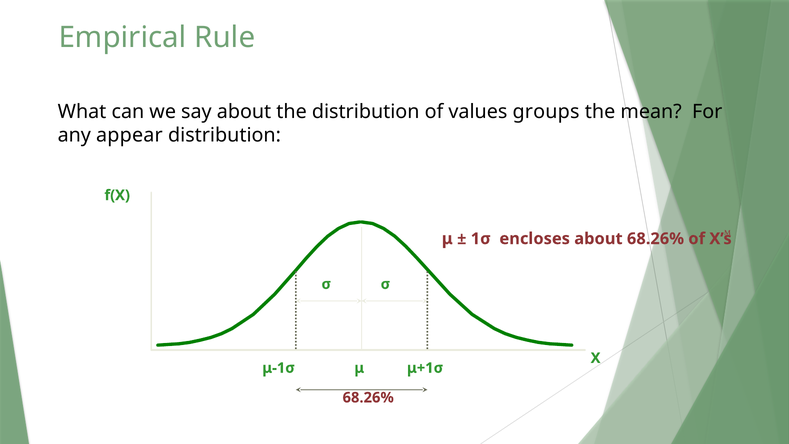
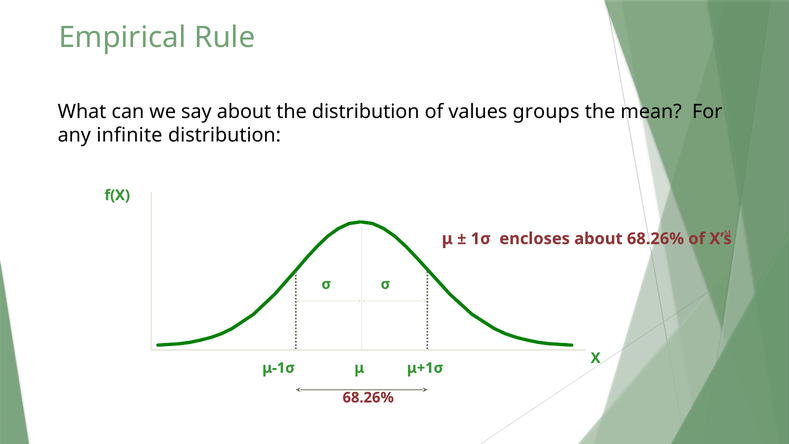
appear: appear -> infinite
